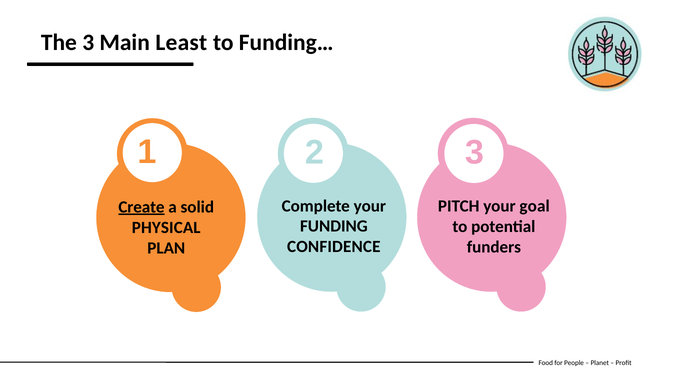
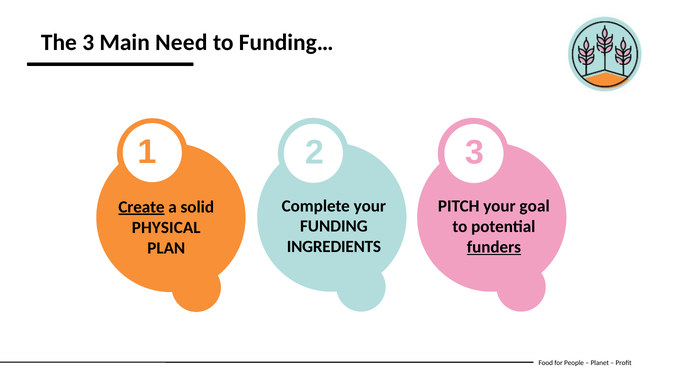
Least: Least -> Need
CONFIDENCE: CONFIDENCE -> INGREDIENTS
funders underline: none -> present
